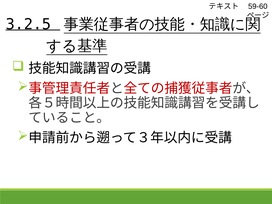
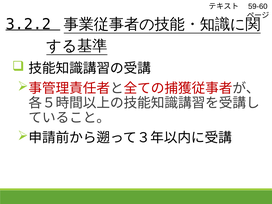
3.2.5: 3.2.5 -> 3.2.2
